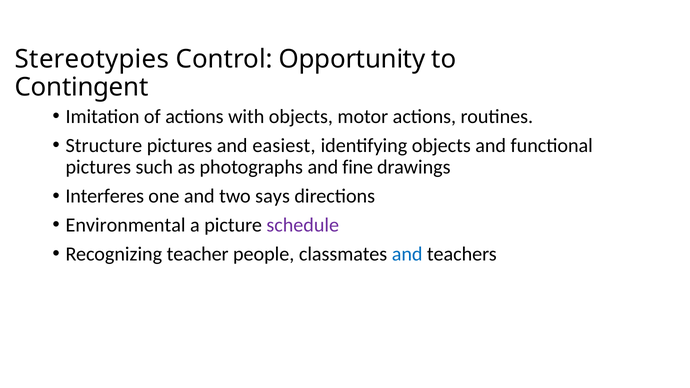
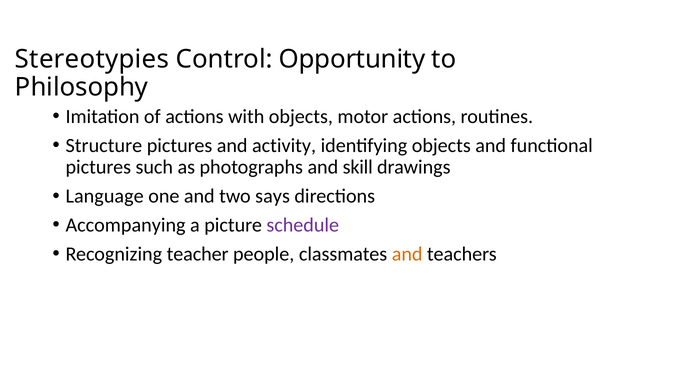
Contingent: Contingent -> Philosophy
easiest: easiest -> activity
fine: fine -> skill
Interferes: Interferes -> Language
Environmental: Environmental -> Accompanying
and at (407, 254) colour: blue -> orange
